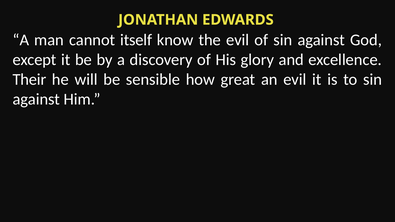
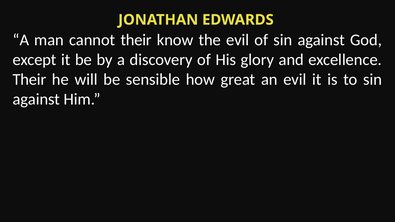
cannot itself: itself -> their
